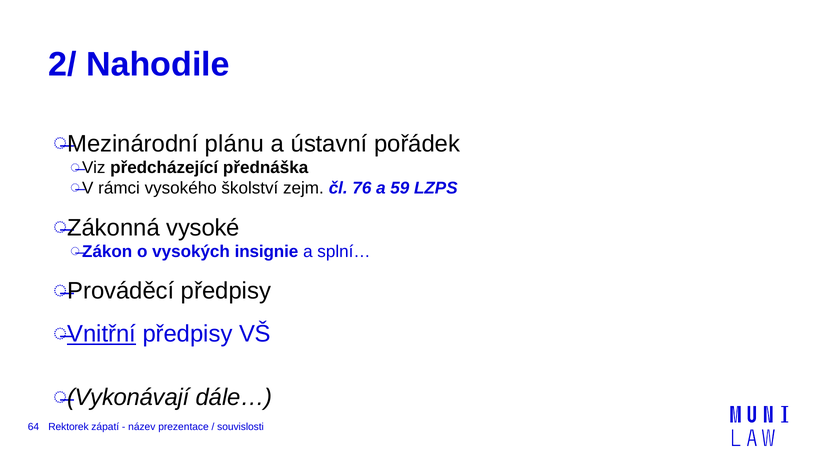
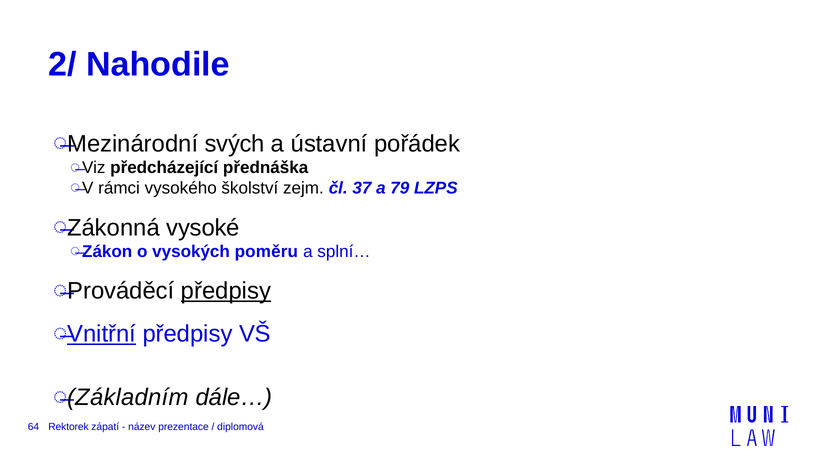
plánu: plánu -> svých
76: 76 -> 37
59: 59 -> 79
insignie: insignie -> poměru
předpisy at (226, 291) underline: none -> present
Vykonávají: Vykonávají -> Základním
souvislosti: souvislosti -> diplomová
